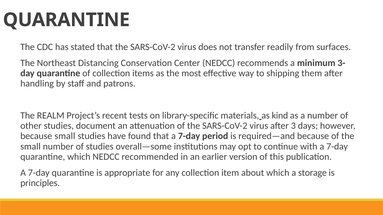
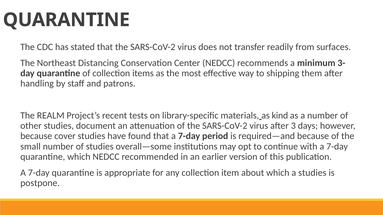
because small: small -> cover
a storage: storage -> studies
principles: principles -> postpone
